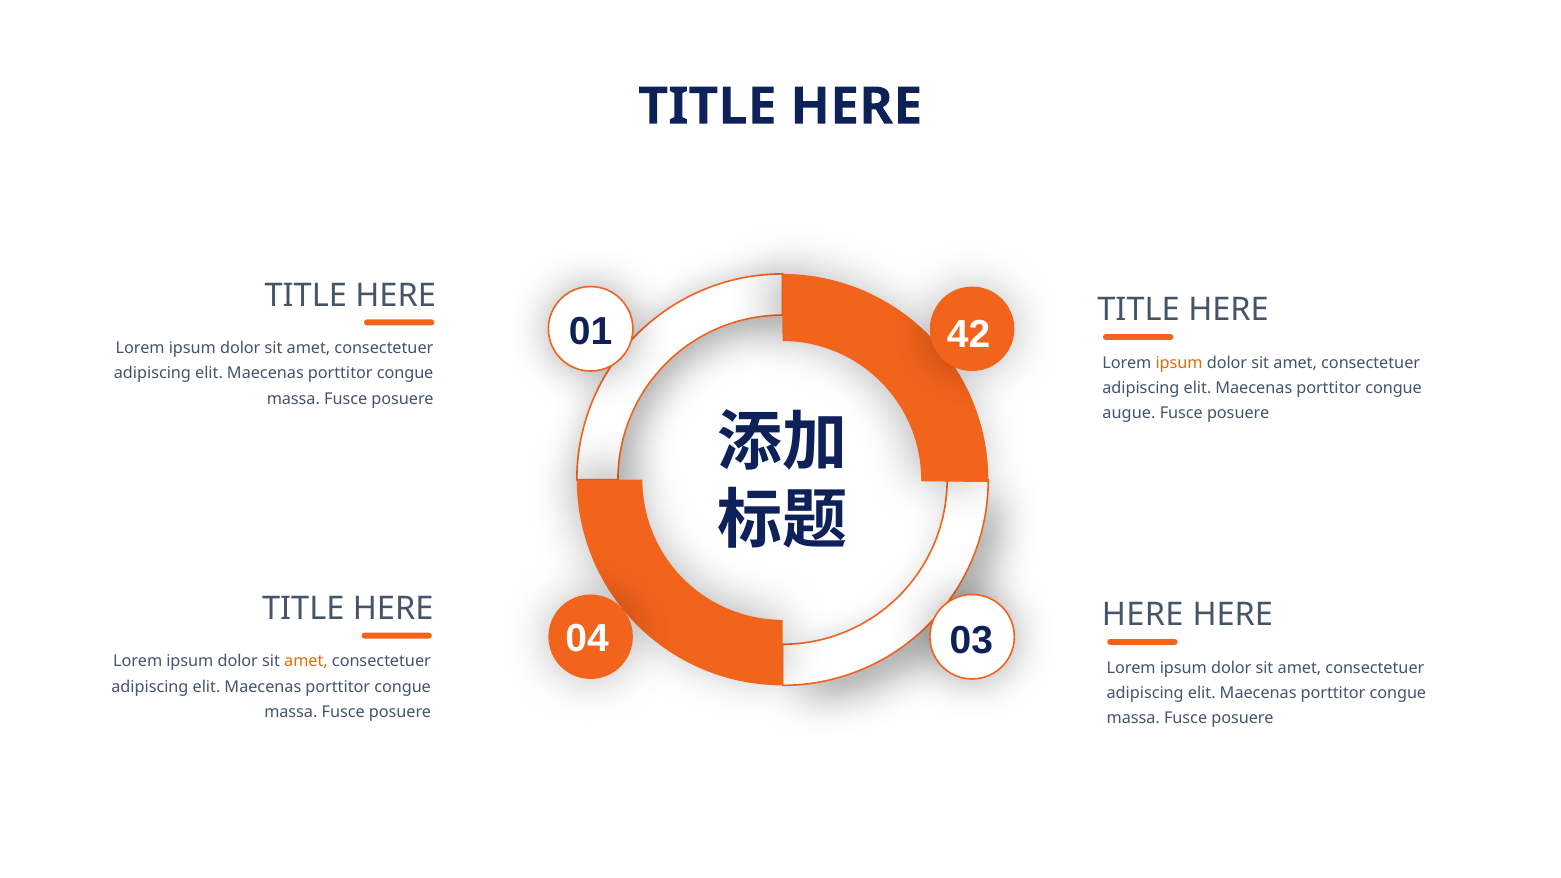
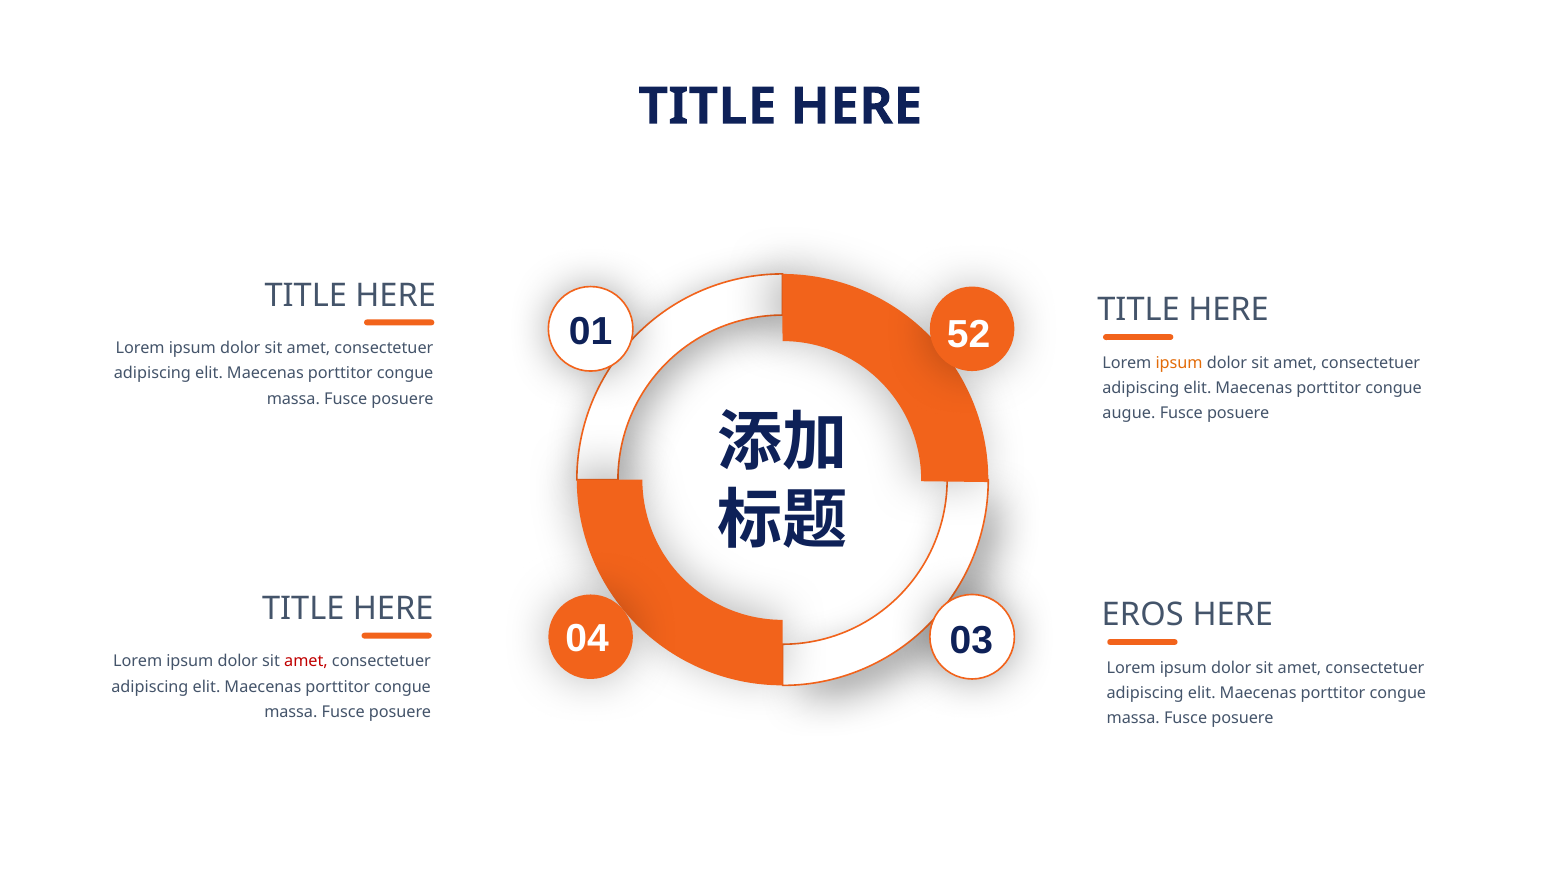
42: 42 -> 52
HERE at (1143, 615): HERE -> EROS
amet at (306, 661) colour: orange -> red
